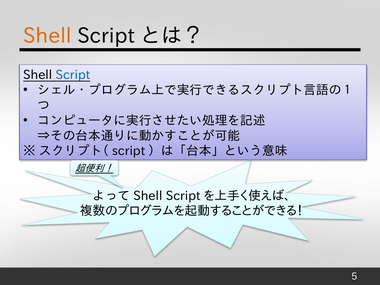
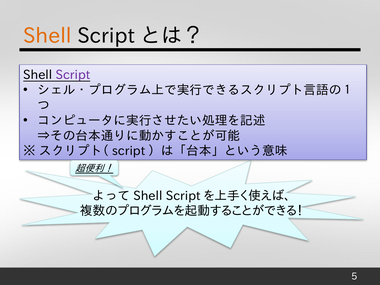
Script colour: blue -> purple
